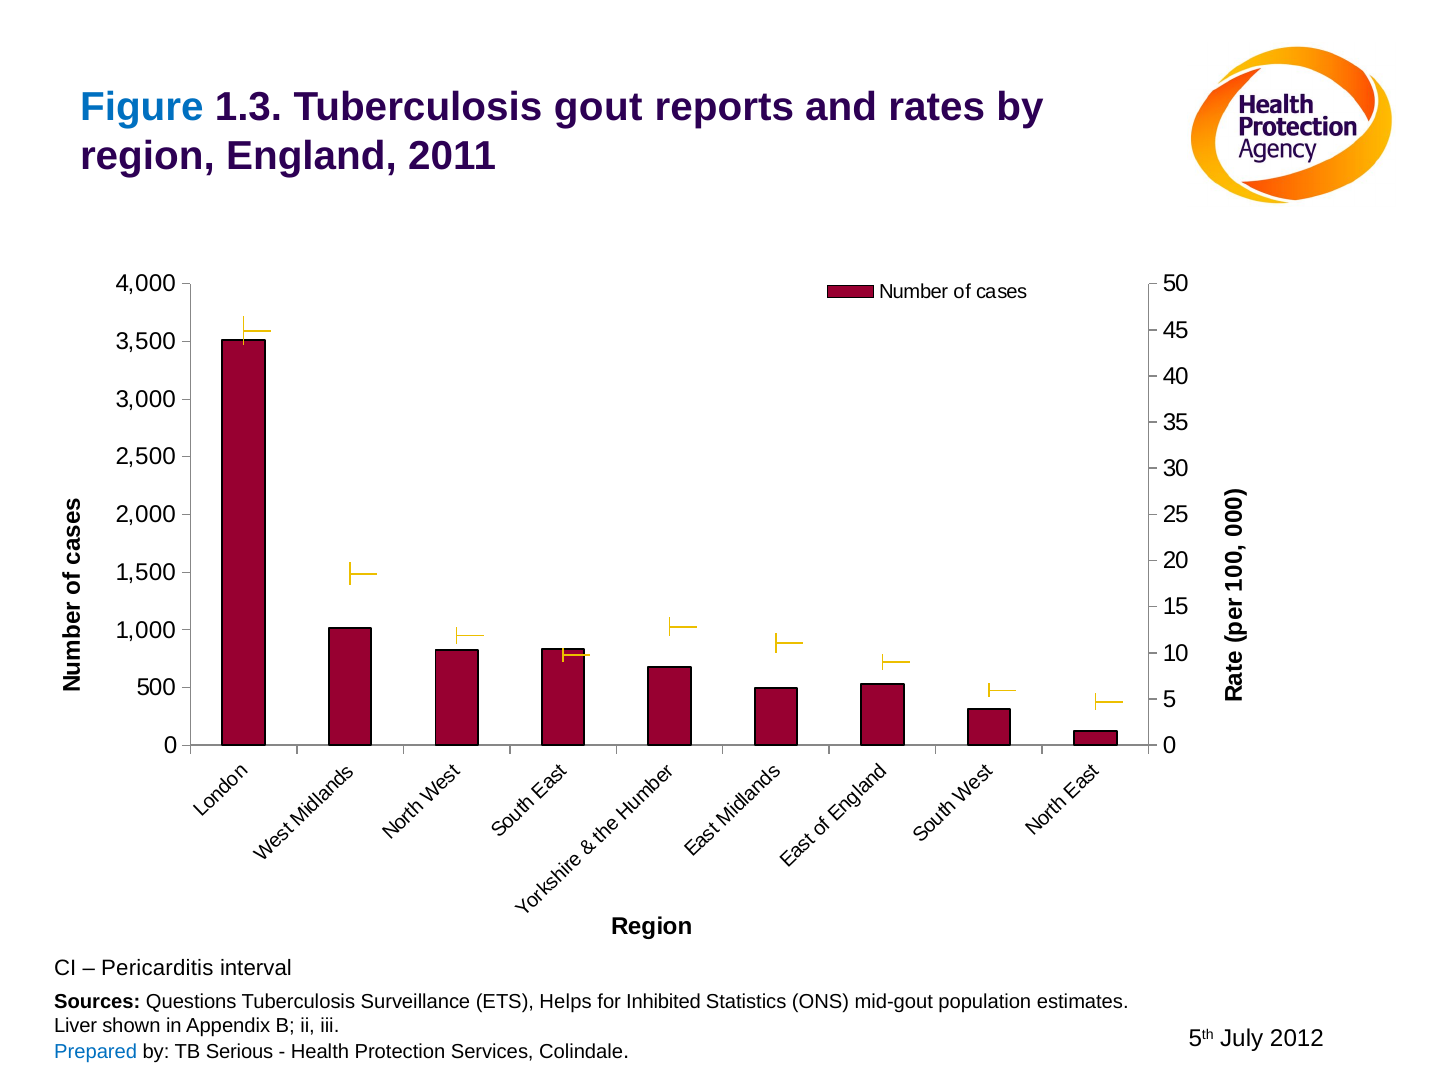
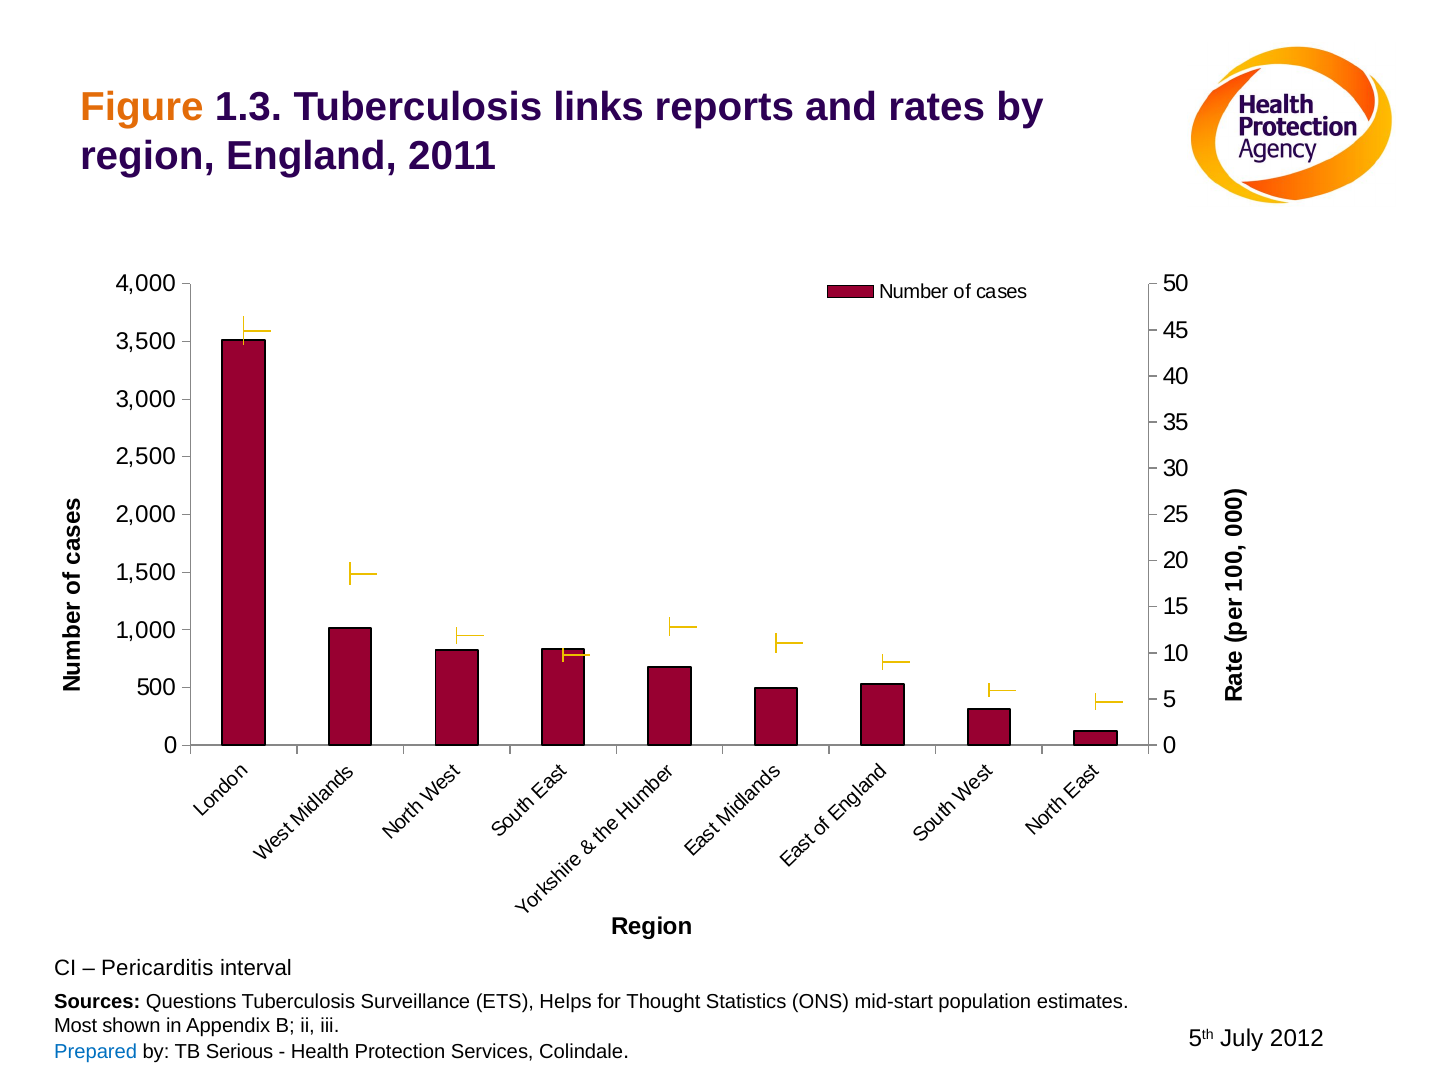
Figure colour: blue -> orange
gout: gout -> links
Inhibited: Inhibited -> Thought
mid-gout: mid-gout -> mid-start
Liver: Liver -> Most
